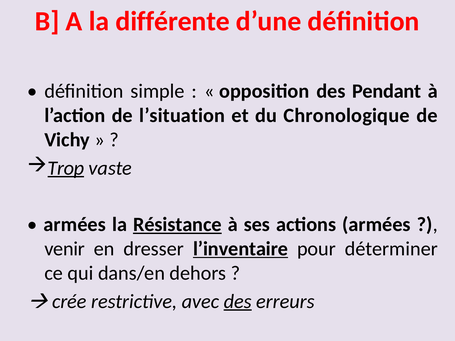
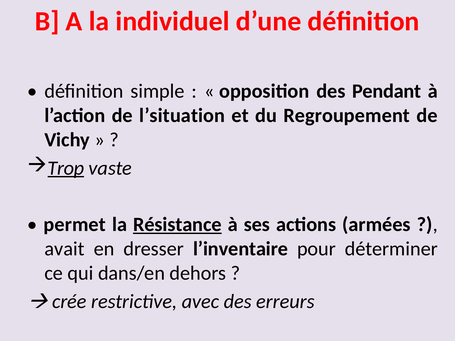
différente: différente -> individuel
Chronologique: Chronologique -> Regroupement
armées at (75, 225): armées -> permet
venir: venir -> avait
l’inventaire underline: present -> none
des at (238, 302) underline: present -> none
